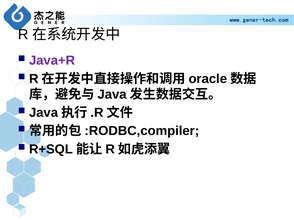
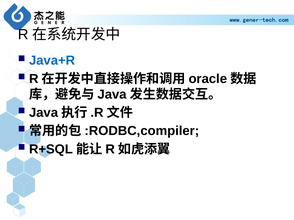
Java+R colour: purple -> blue
